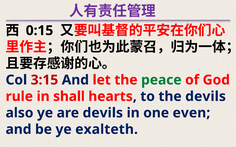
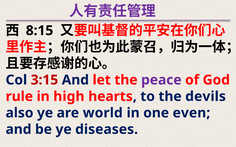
0:15: 0:15 -> 8:15
peace colour: green -> purple
shall: shall -> high
are devils: devils -> world
exalteth: exalteth -> diseases
